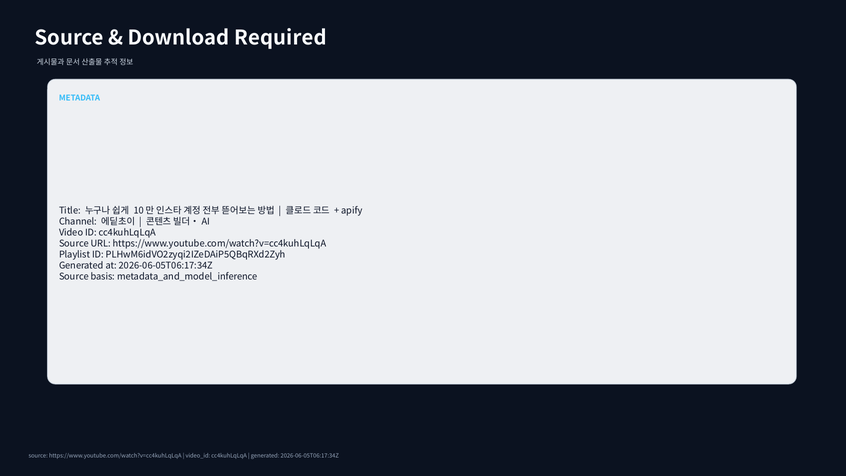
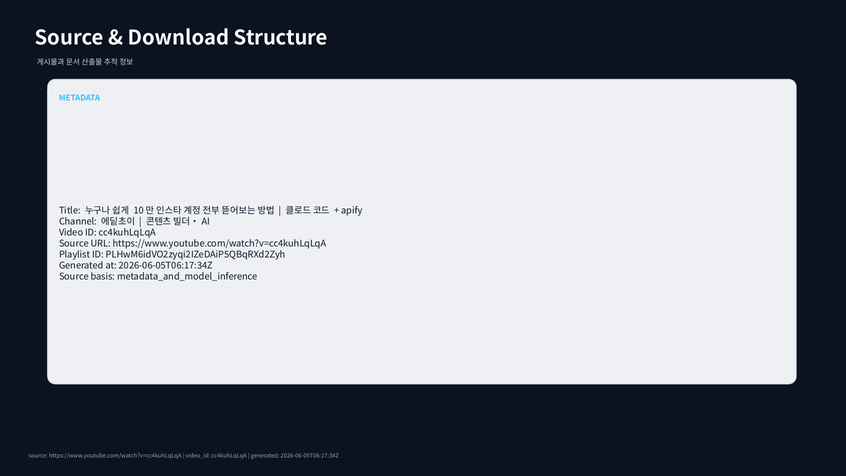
Required: Required -> Structure
